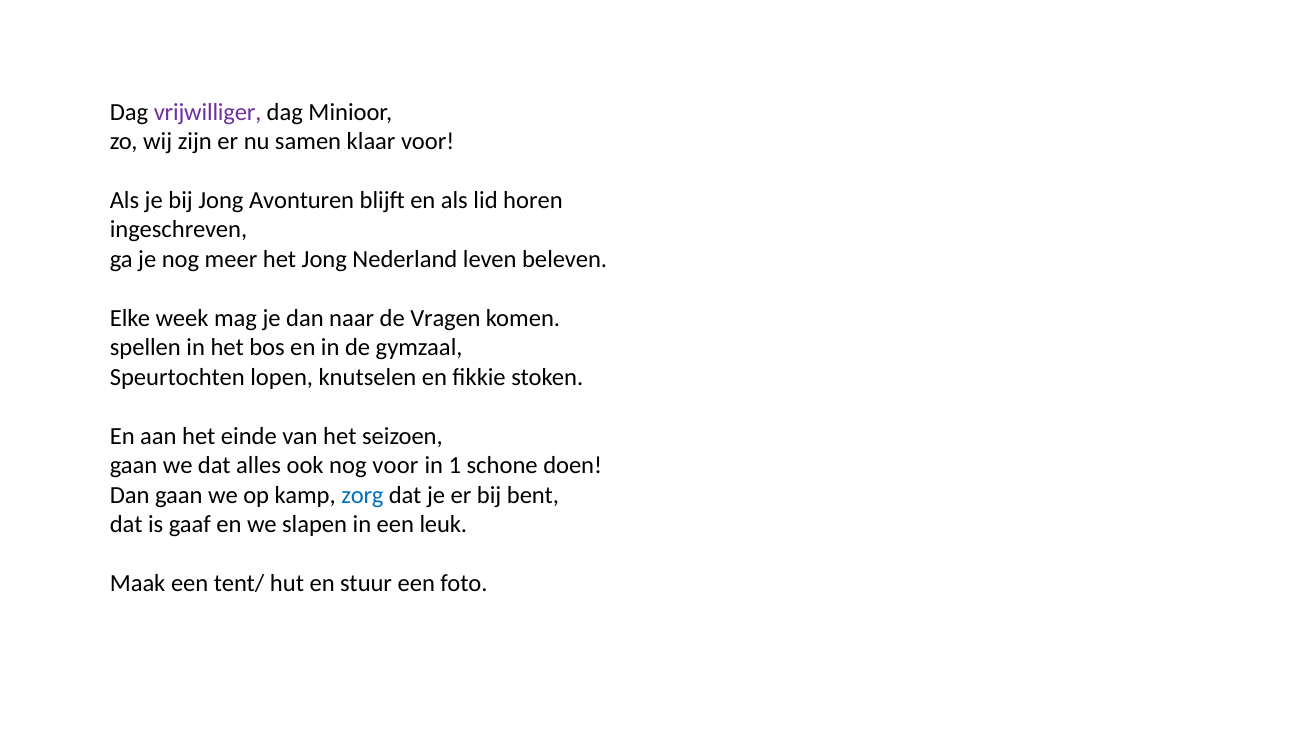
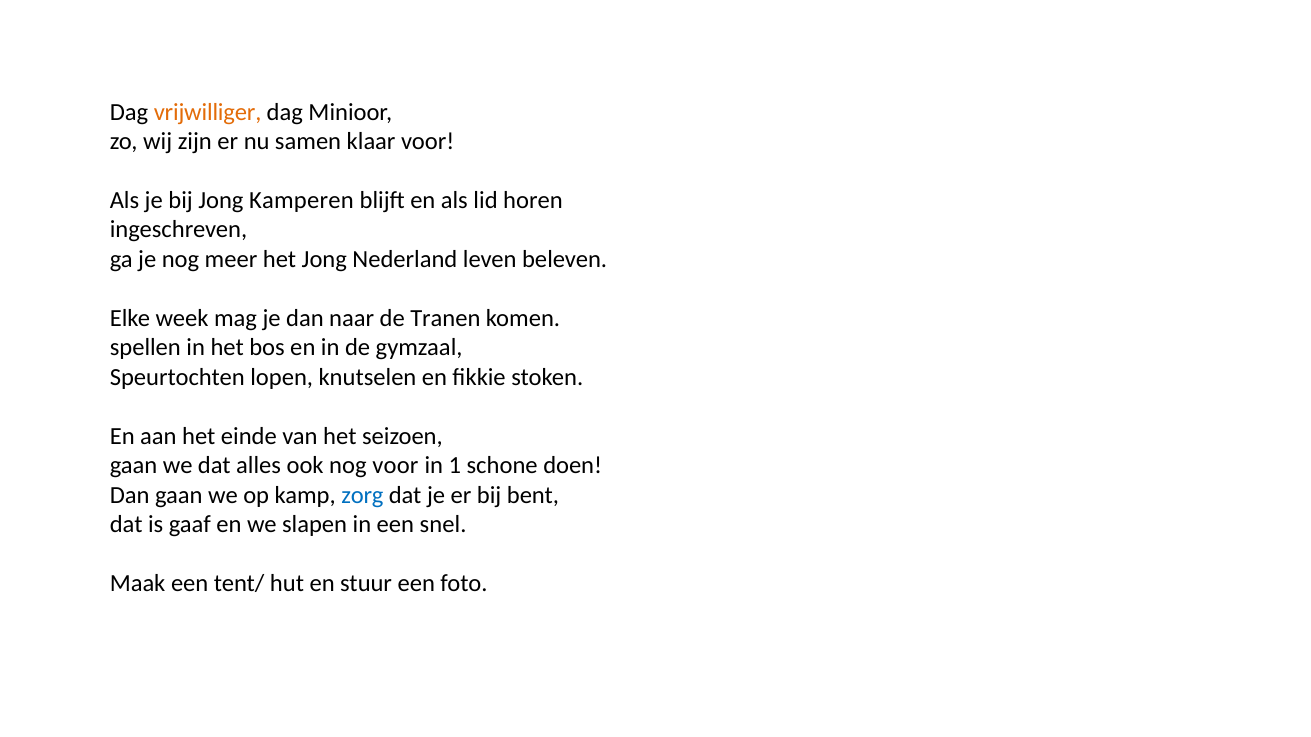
vrijwilliger colour: purple -> orange
Avonturen: Avonturen -> Kamperen
Vragen: Vragen -> Tranen
leuk: leuk -> snel
